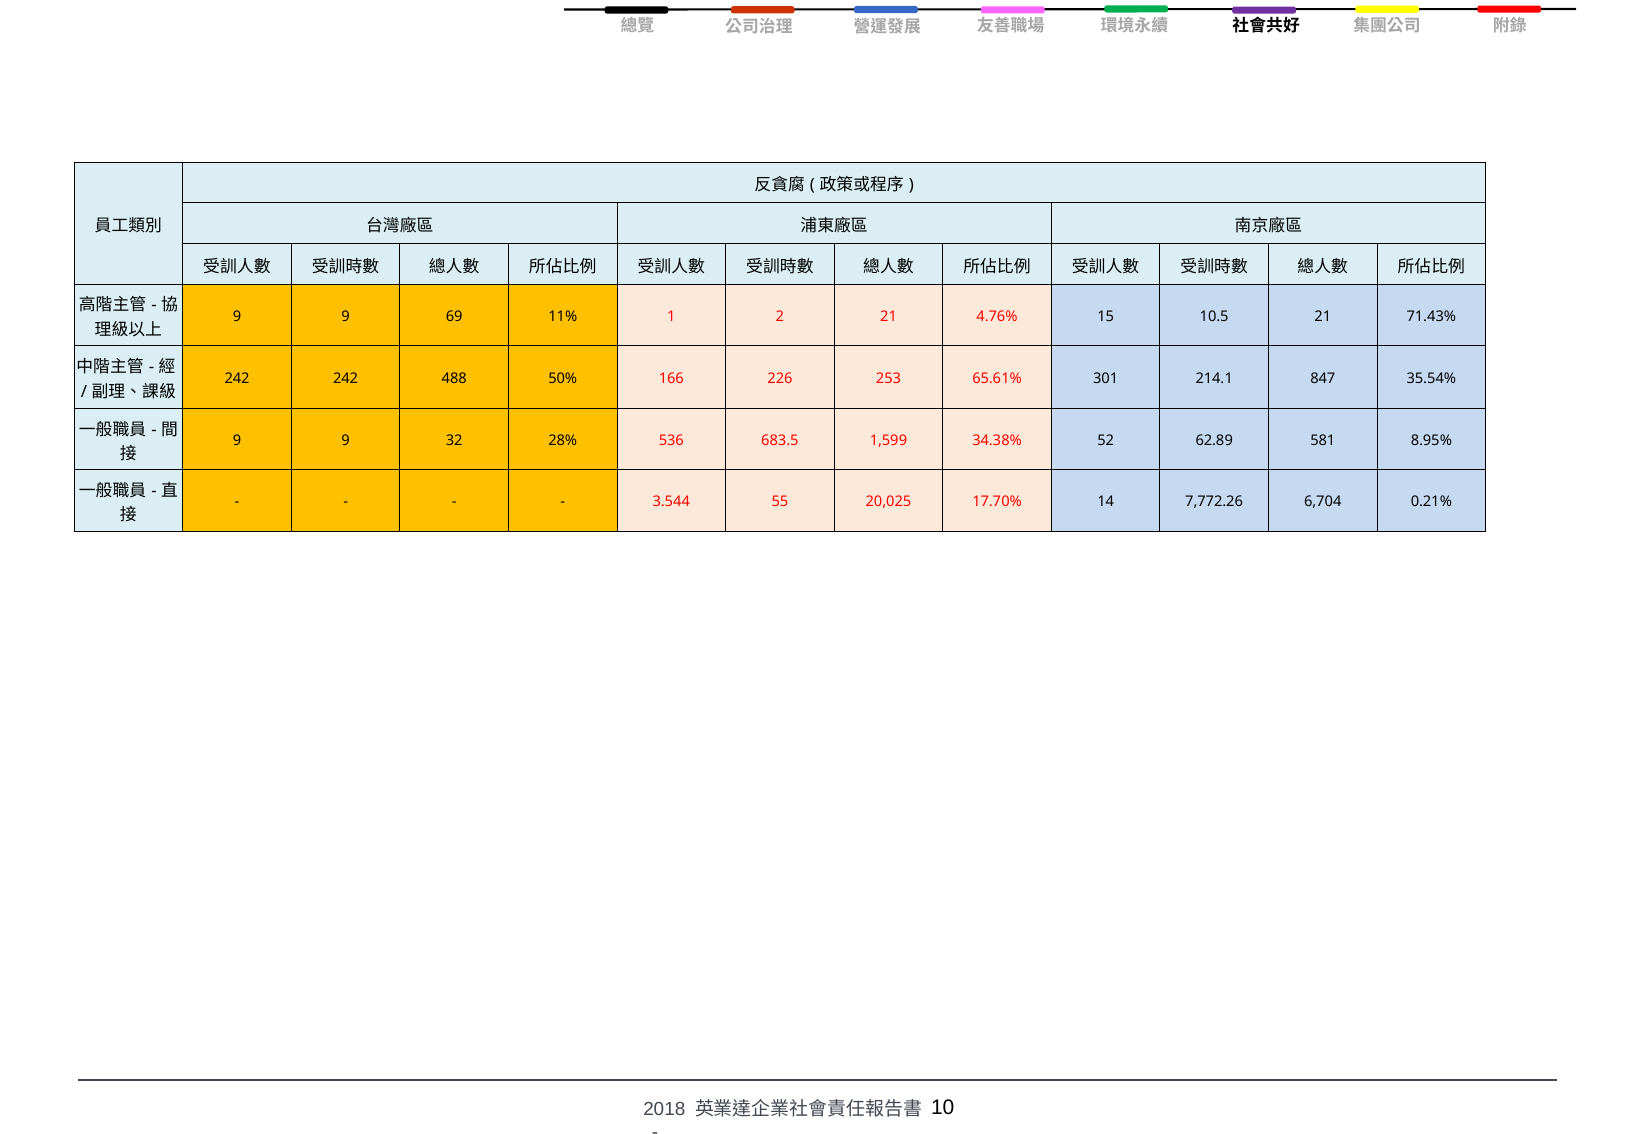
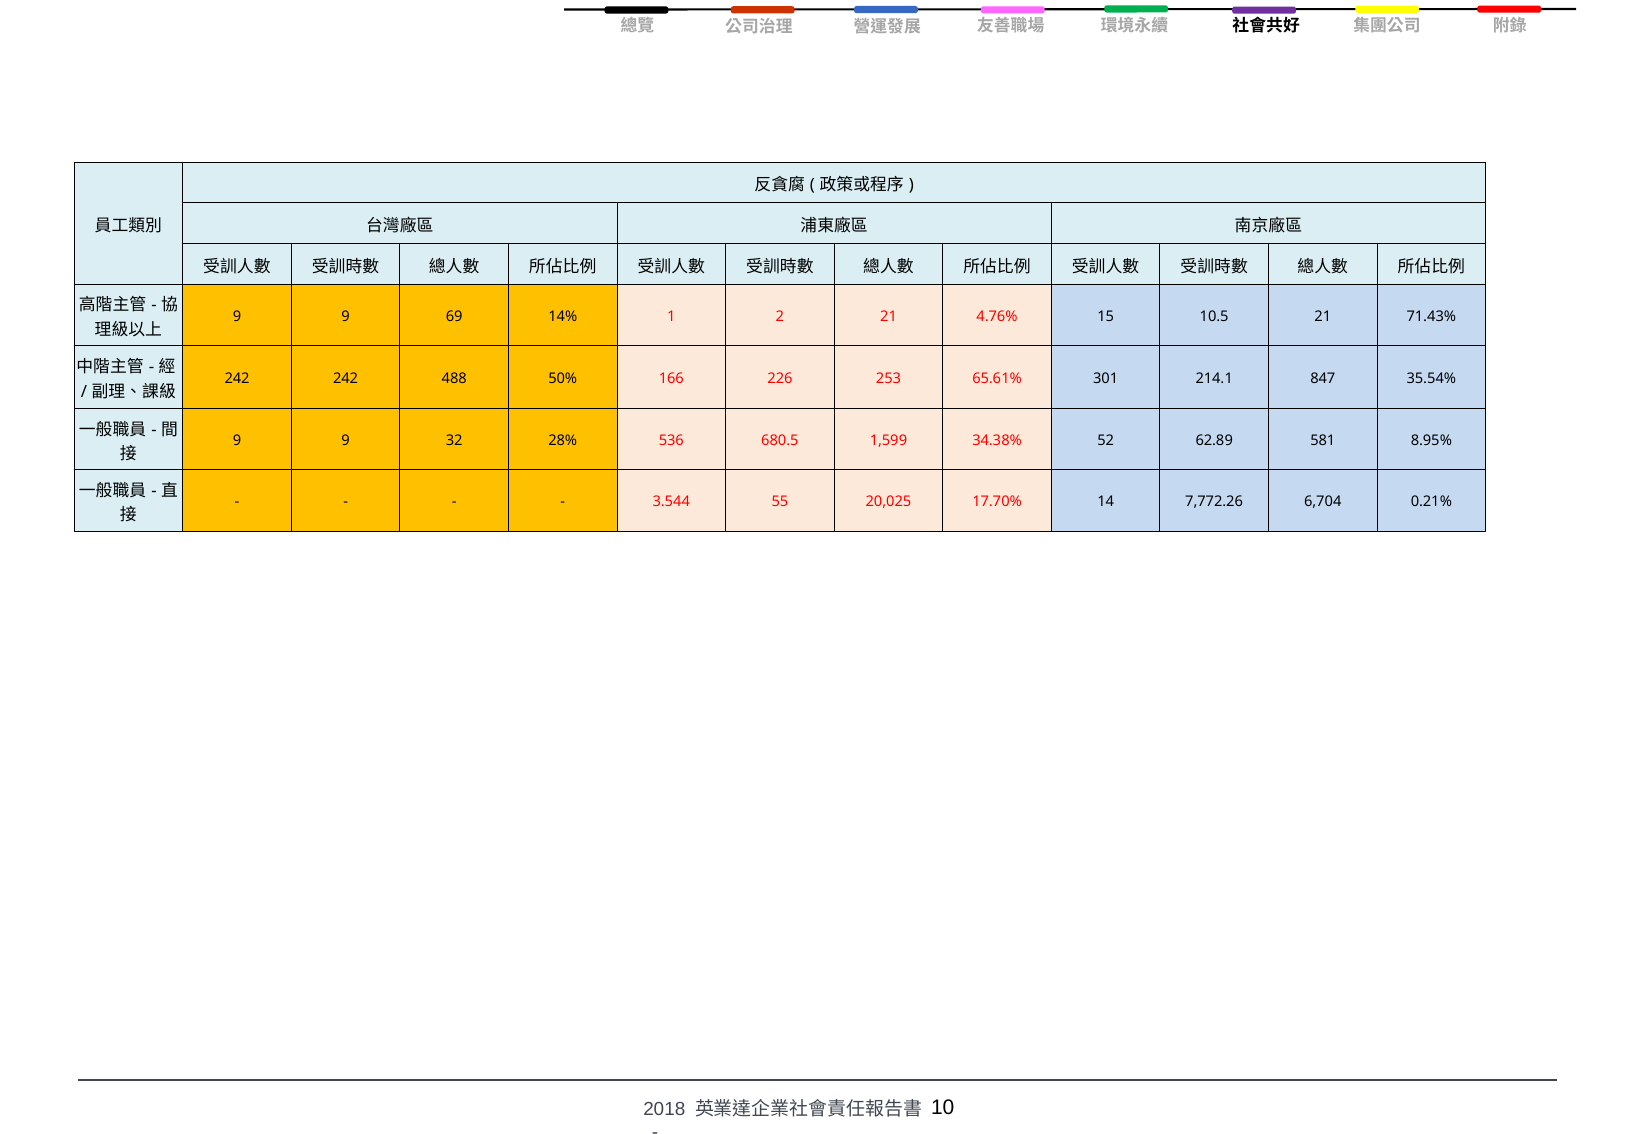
11%: 11% -> 14%
683.5: 683.5 -> 680.5
